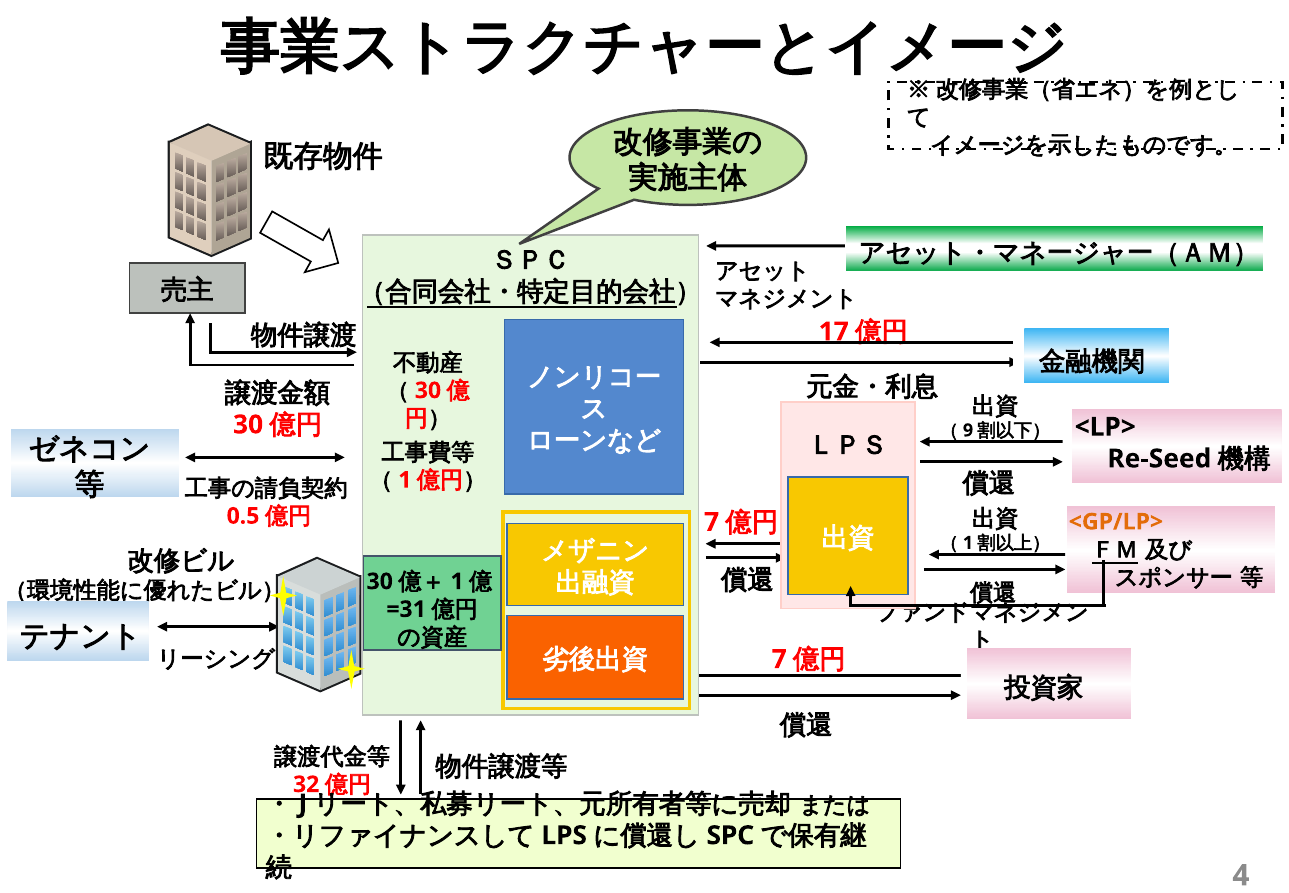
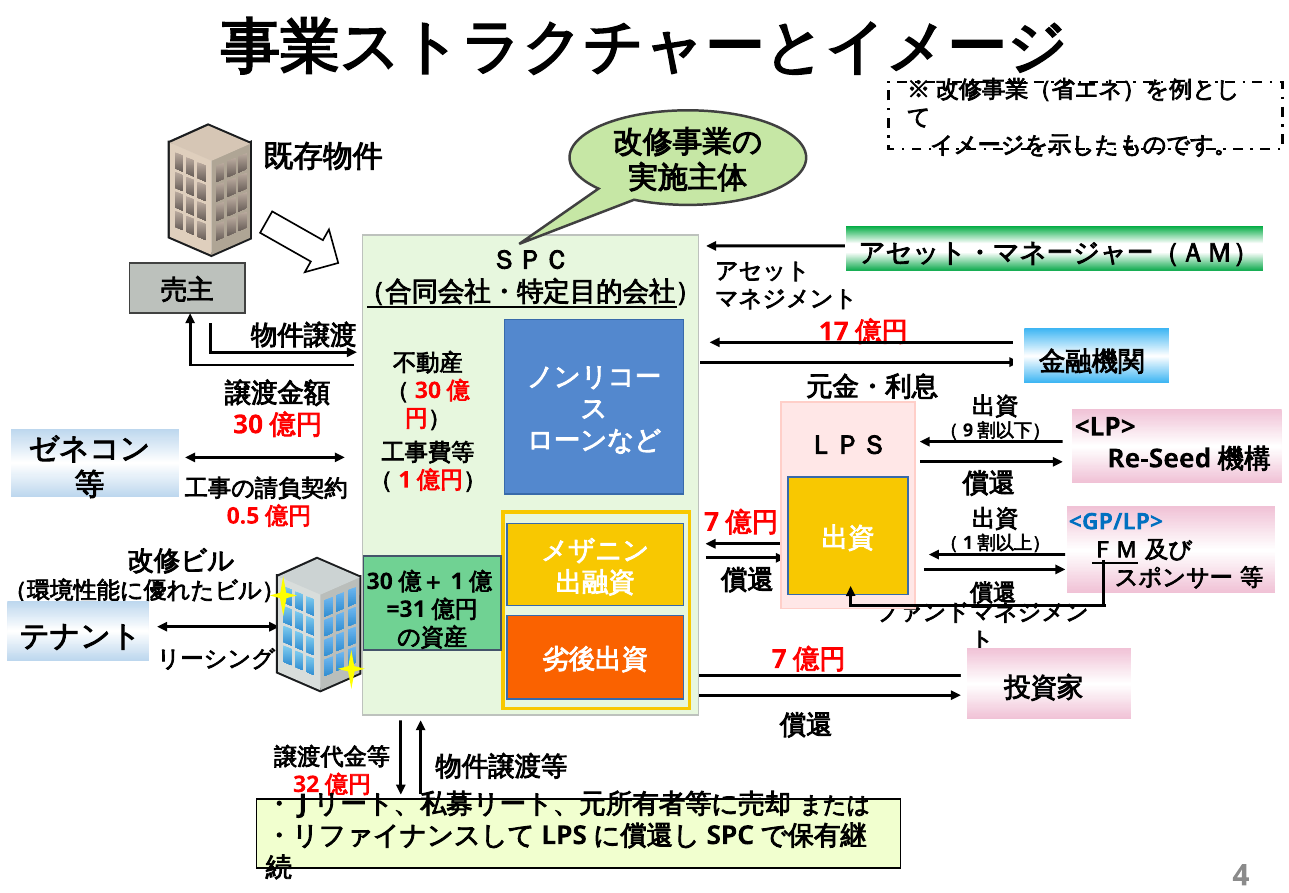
<GP/LP> colour: orange -> blue
